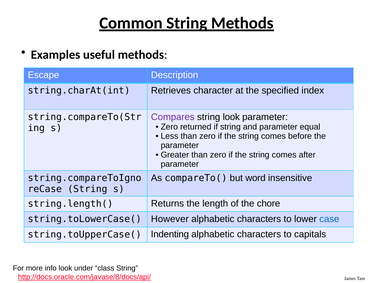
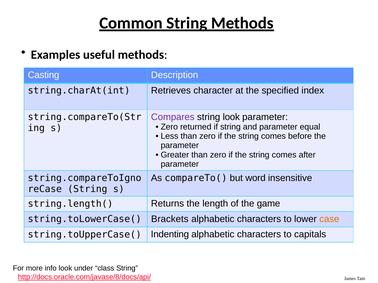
Escape: Escape -> Casting
chore: chore -> game
However: However -> Brackets
case colour: blue -> orange
